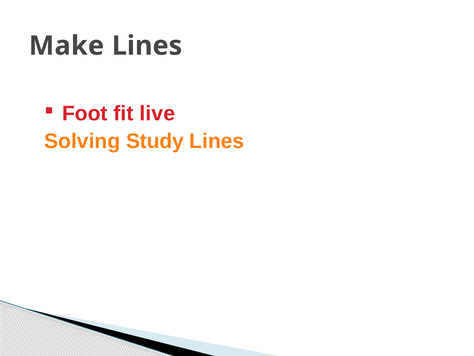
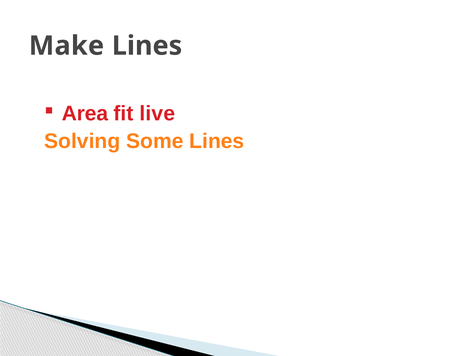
Foot: Foot -> Area
Study: Study -> Some
